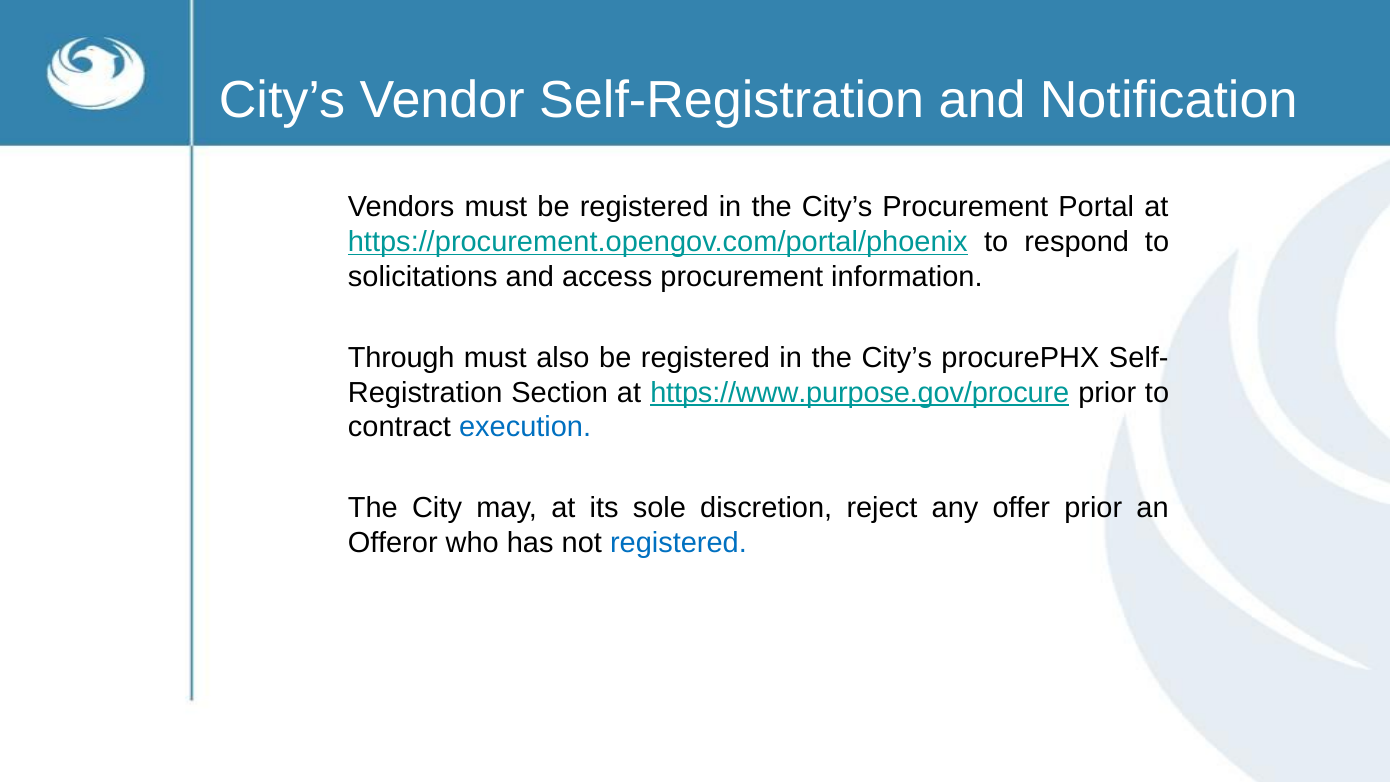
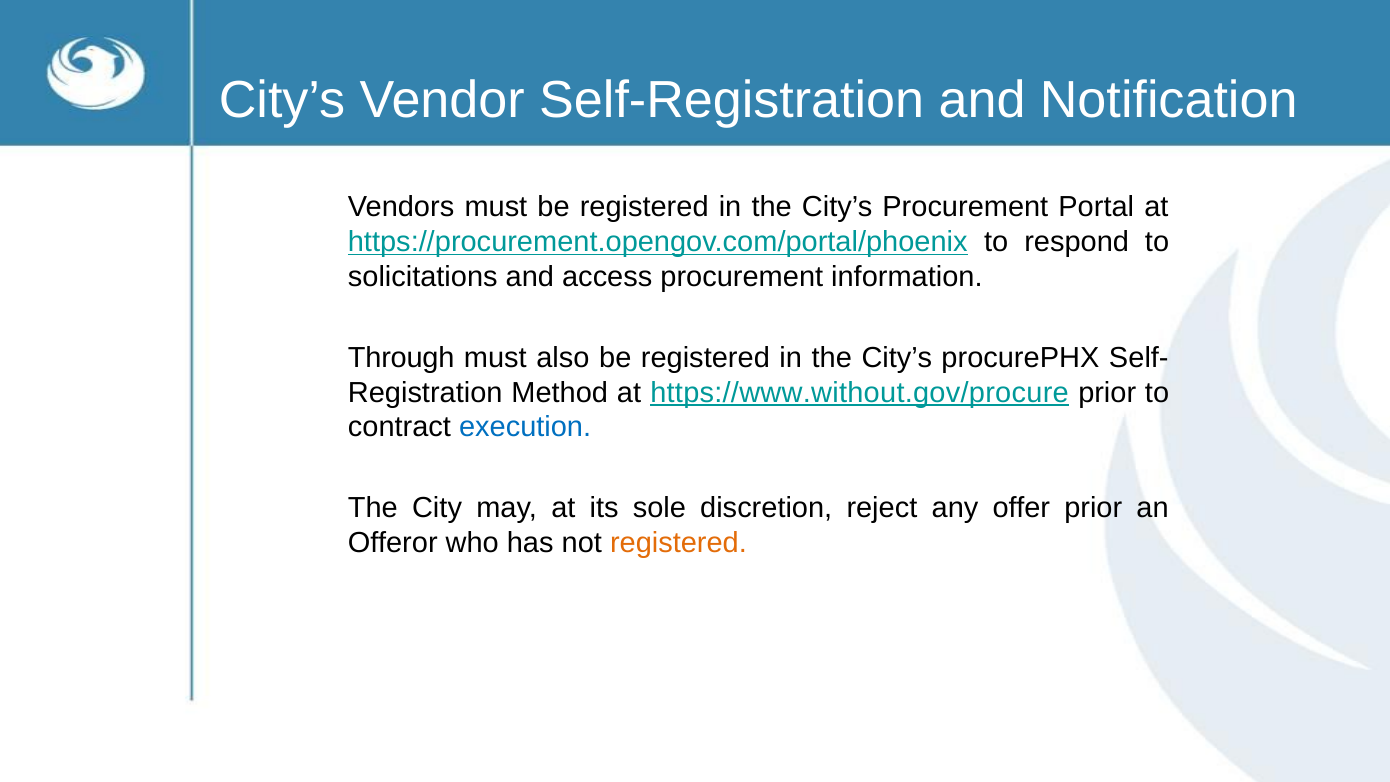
Section: Section -> Method
https://www.purpose.gov/procure: https://www.purpose.gov/procure -> https://www.without.gov/procure
registered at (678, 543) colour: blue -> orange
